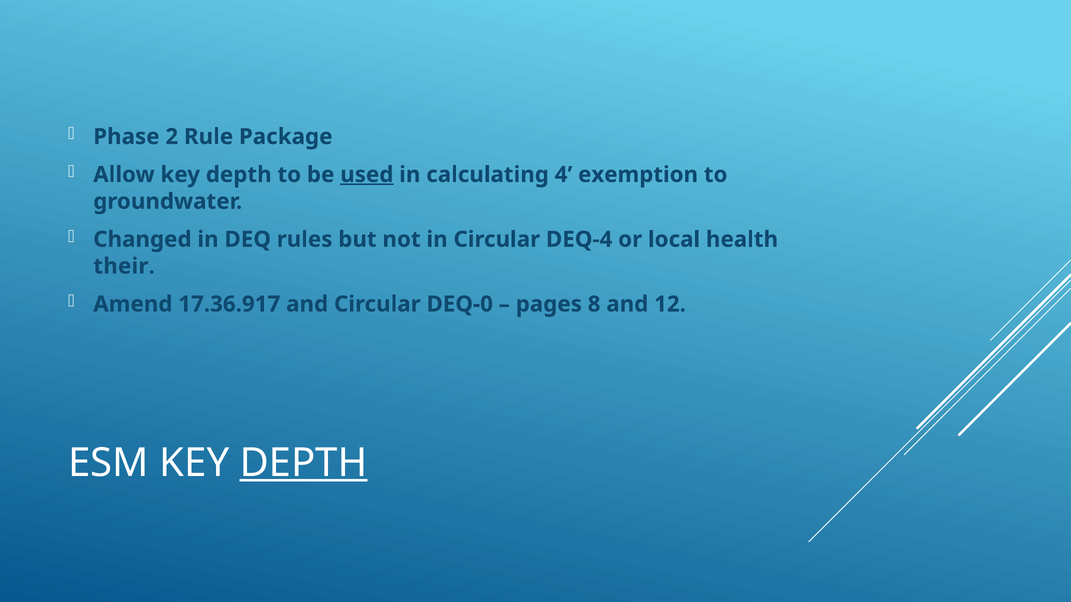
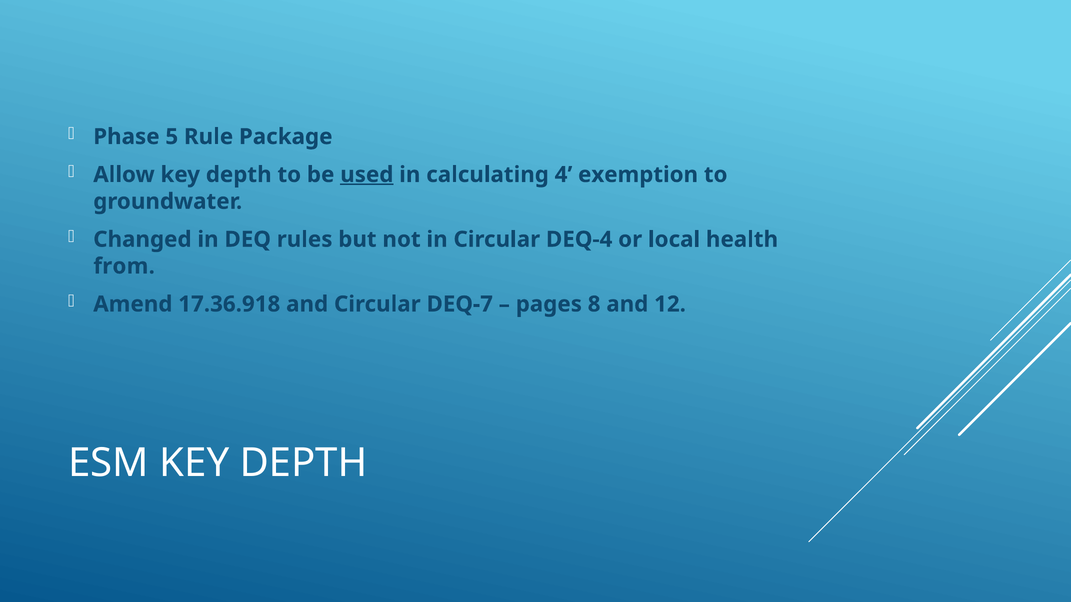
2: 2 -> 5
their: their -> from
17.36.917: 17.36.917 -> 17.36.918
DEQ-0: DEQ-0 -> DEQ-7
DEPTH at (304, 463) underline: present -> none
